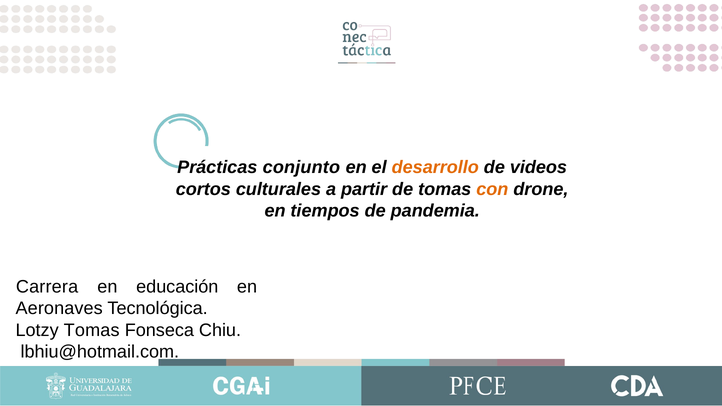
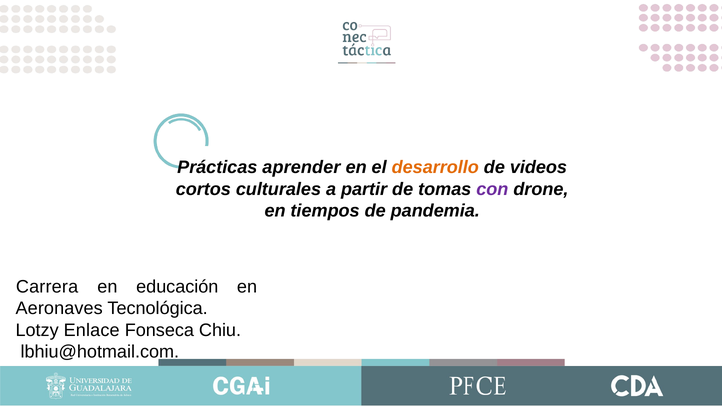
conjunto: conjunto -> aprender
con colour: orange -> purple
Lotzy Tomas: Tomas -> Enlace
